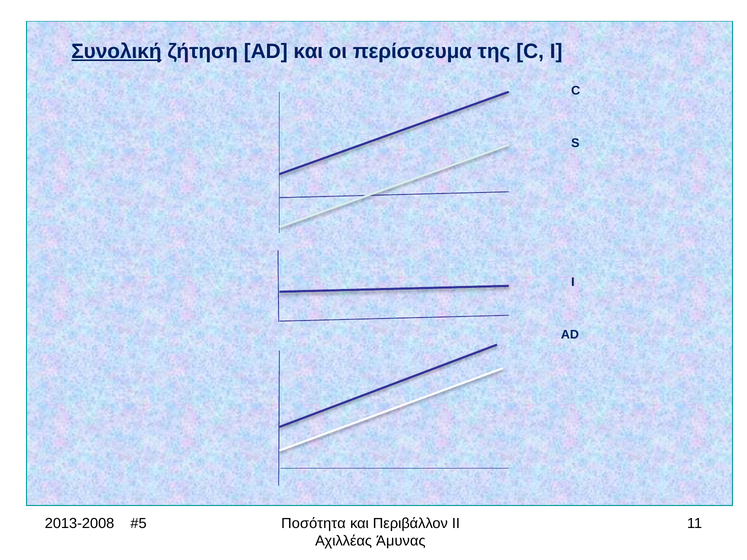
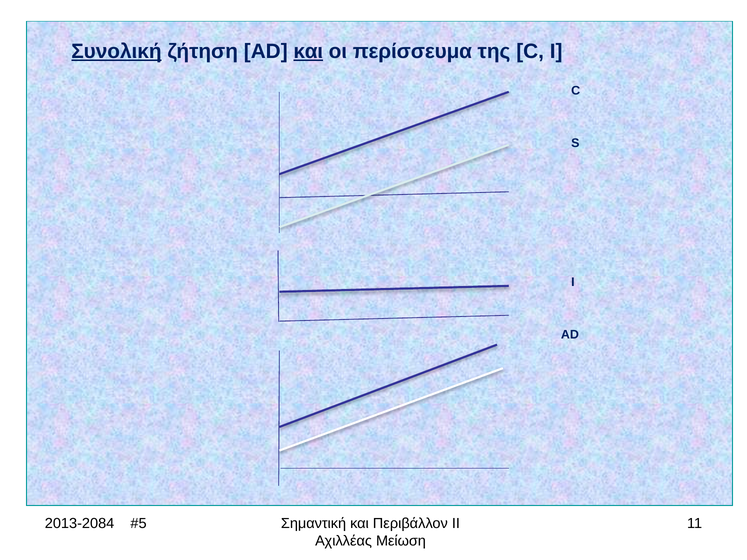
και at (308, 51) underline: none -> present
2013-2008: 2013-2008 -> 2013-2084
Ποσότητα: Ποσότητα -> Σημαντική
Άμυνας: Άμυνας -> Μείωση
